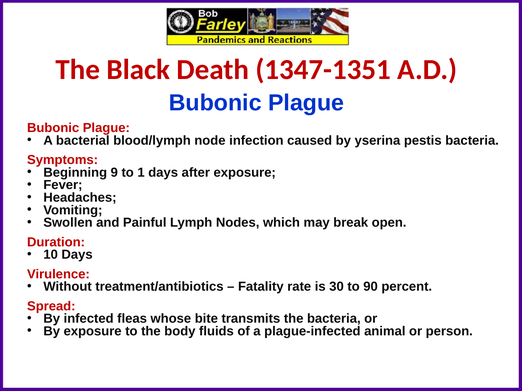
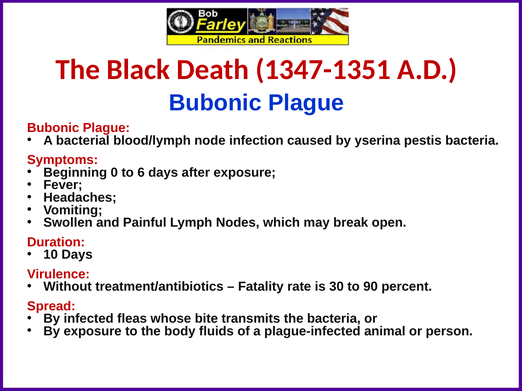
9: 9 -> 0
1: 1 -> 6
